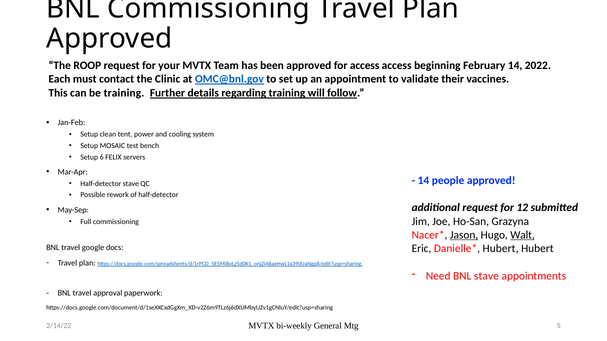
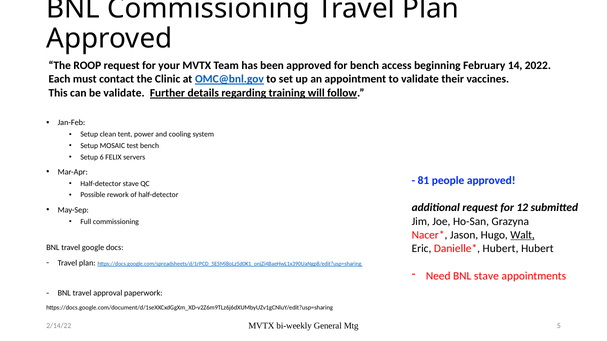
for access: access -> bench
be training: training -> validate
14 at (423, 181): 14 -> 81
Jason underline: present -> none
